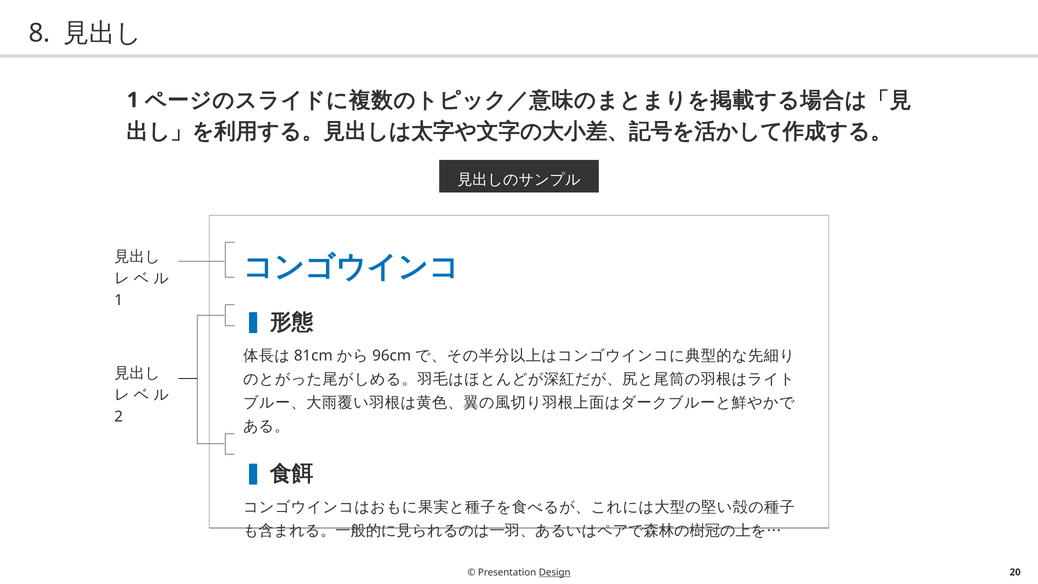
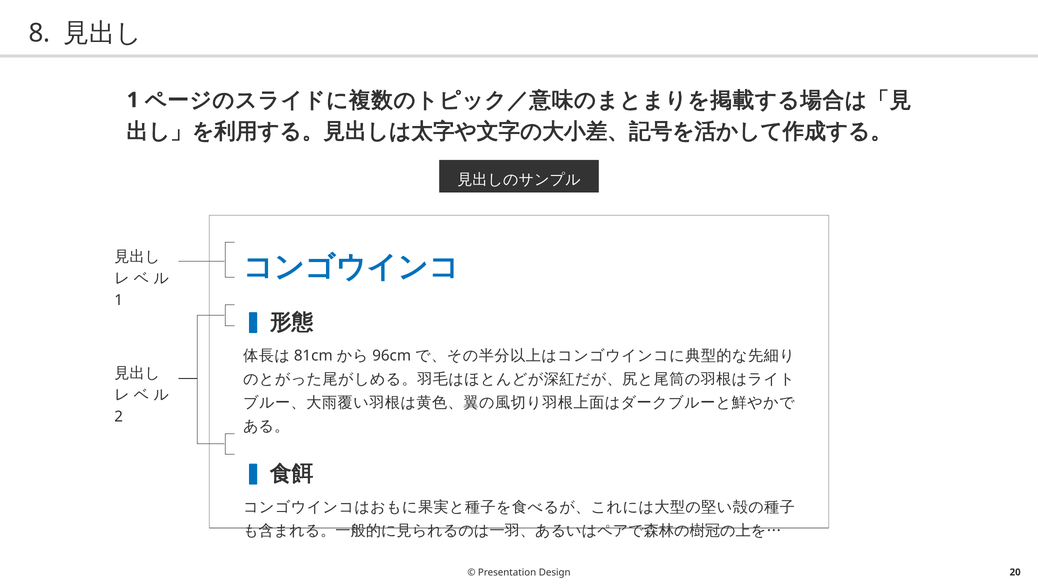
Design underline: present -> none
